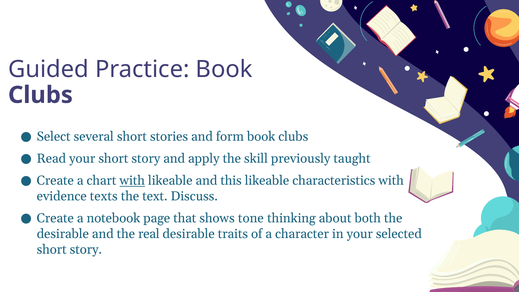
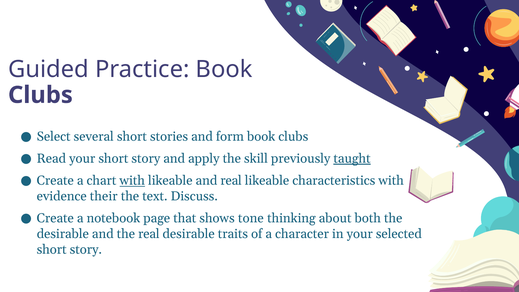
taught underline: none -> present
and this: this -> real
texts: texts -> their
